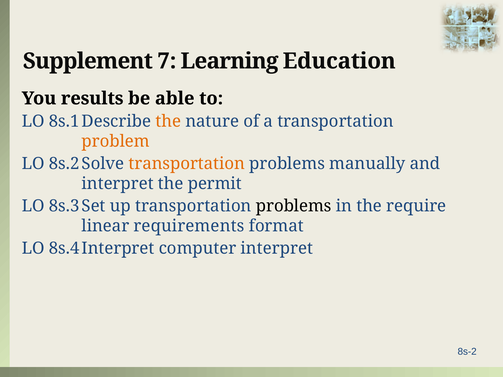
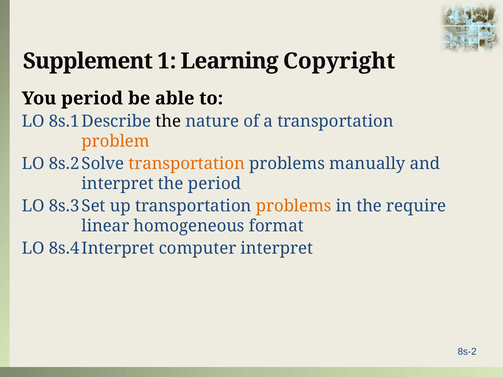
7: 7 -> 1
Education: Education -> Copyright
You results: results -> period
the at (168, 121) colour: orange -> black
the permit: permit -> period
problems at (294, 206) colour: black -> orange
requirements: requirements -> homogeneous
